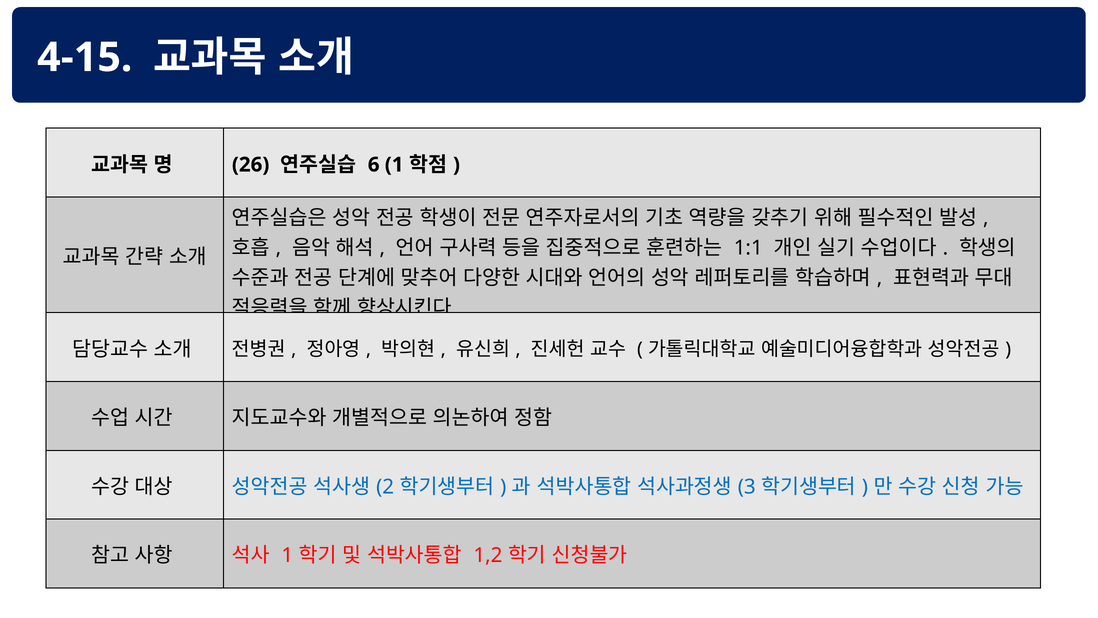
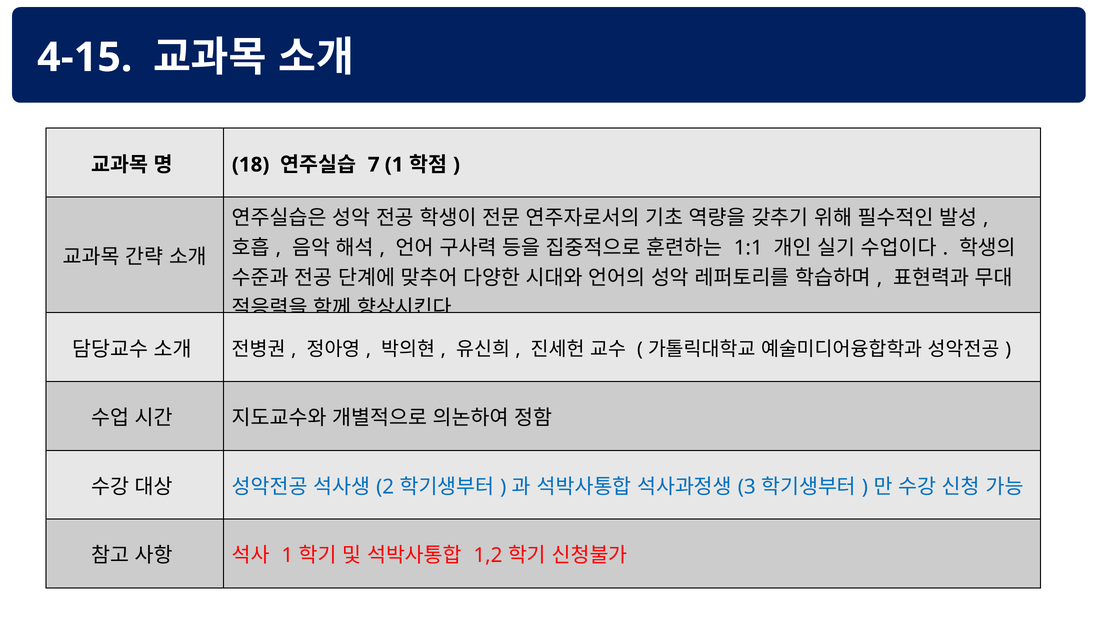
26: 26 -> 18
6: 6 -> 7
